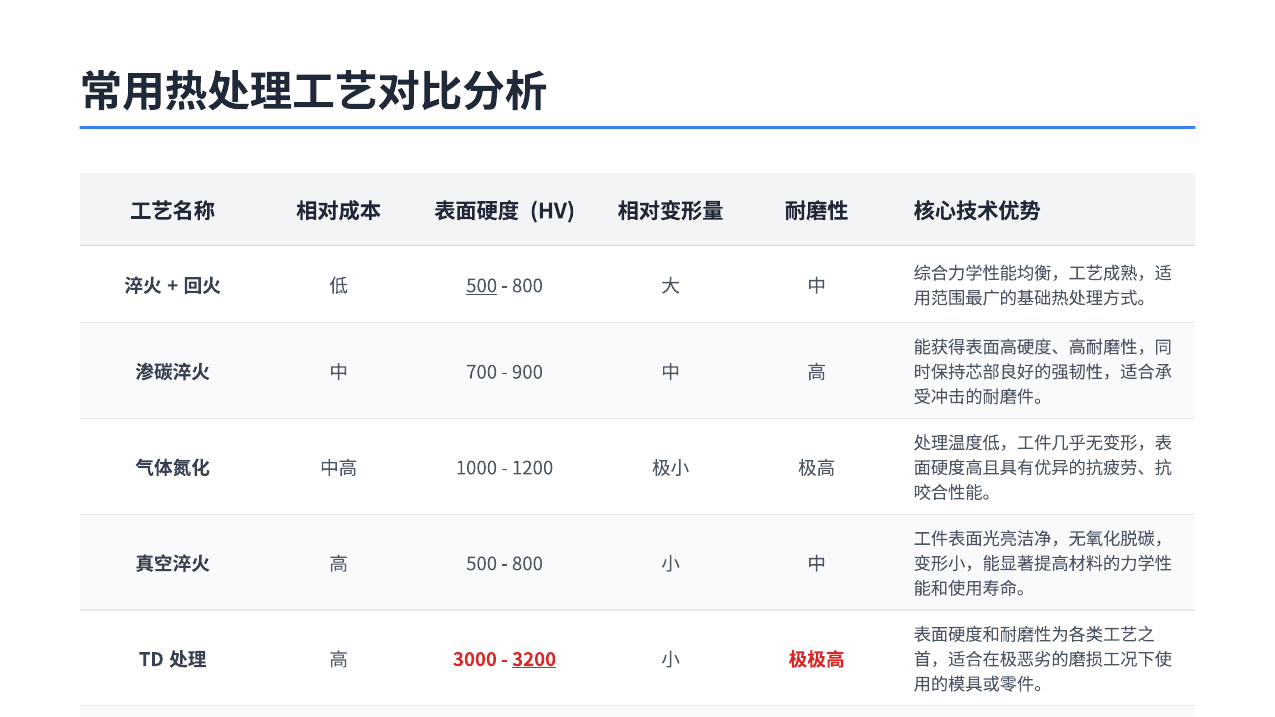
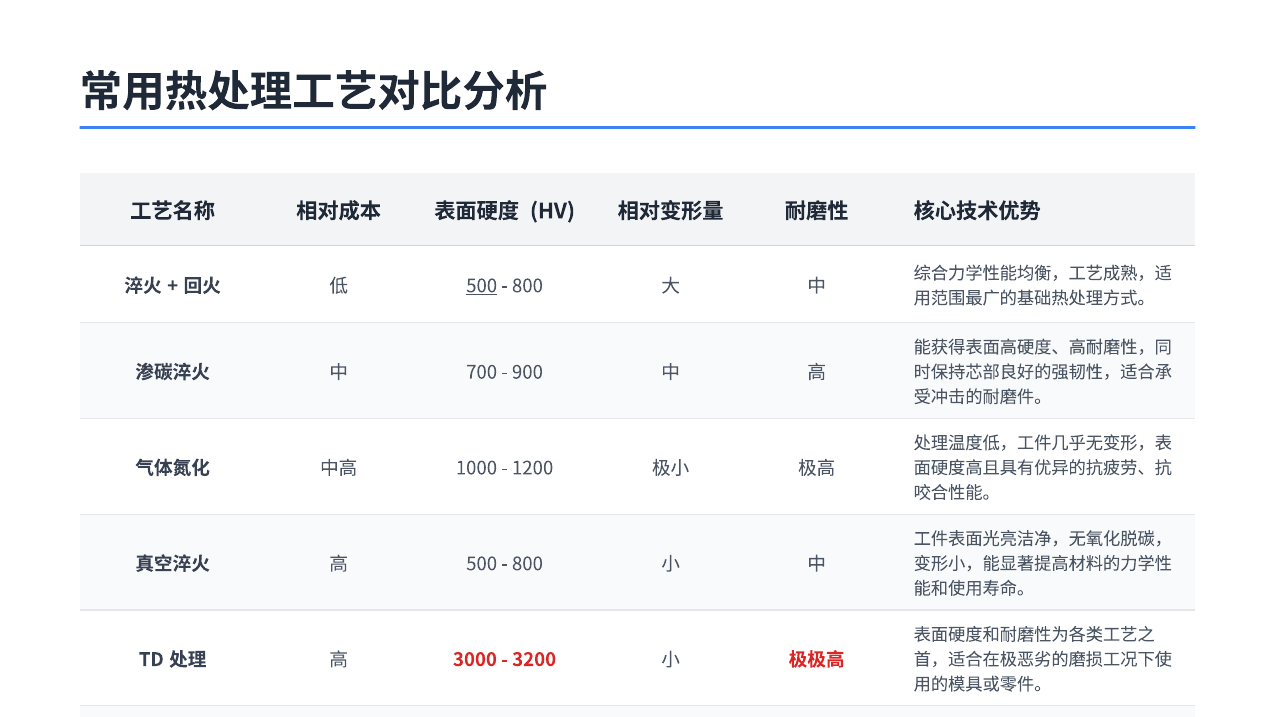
3200 underline: present -> none
